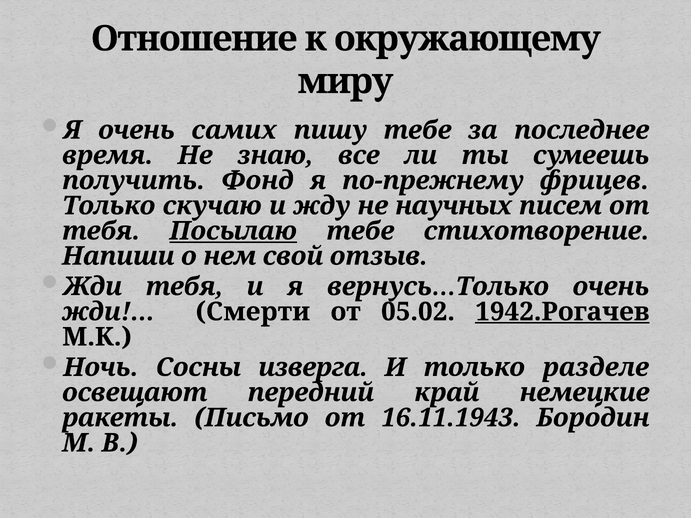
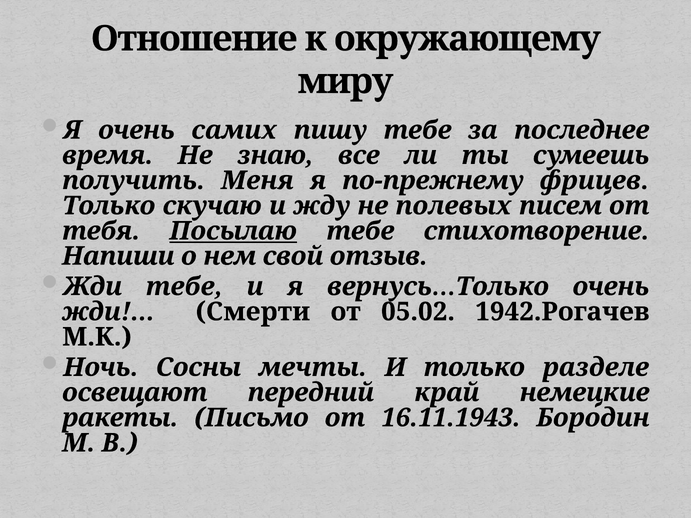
Фонд: Фонд -> Меня
научных: научных -> полевых
Жди тебя: тебя -> тебе
1942.Рогачев underline: present -> none
изверга: изверга -> мечты
